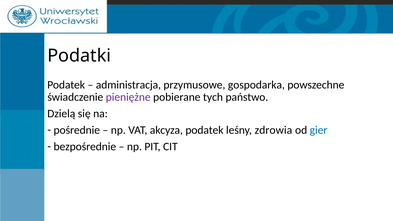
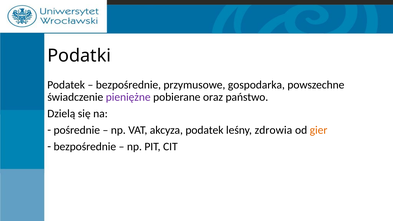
administracja at (128, 85): administracja -> bezpośrednie
tych: tych -> oraz
gier colour: blue -> orange
